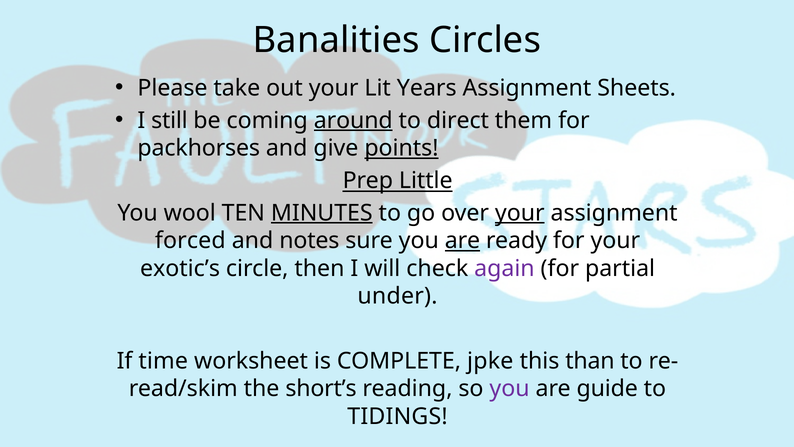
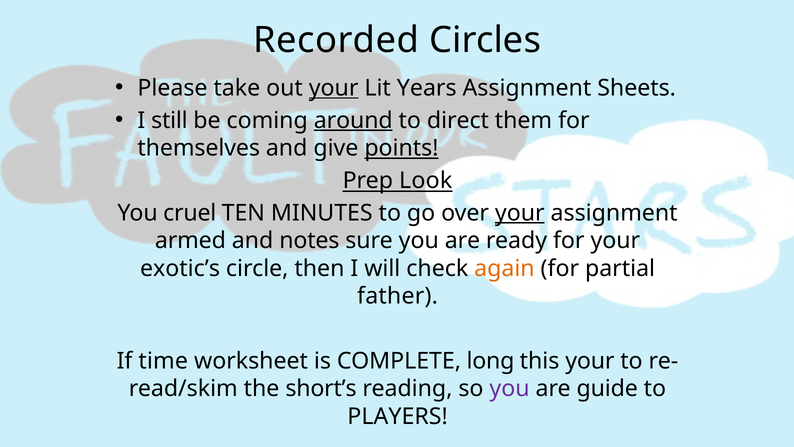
Banalities: Banalities -> Recorded
your at (334, 88) underline: none -> present
packhorses: packhorses -> themselves
Little: Little -> Look
wool: wool -> cruel
MINUTES underline: present -> none
forced: forced -> armed
are at (462, 241) underline: present -> none
again colour: purple -> orange
under: under -> father
jpke: jpke -> long
this than: than -> your
TIDINGS: TIDINGS -> PLAYERS
